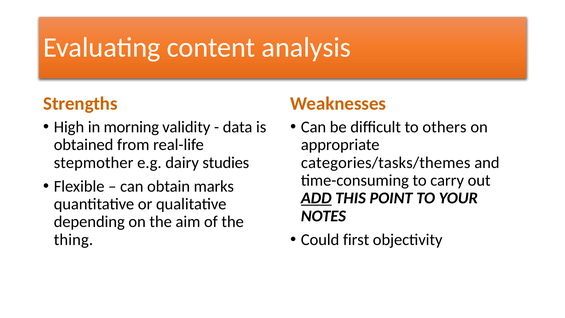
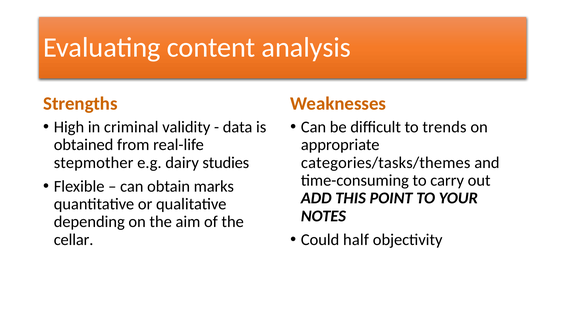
morning: morning -> criminal
others: others -> trends
ADD underline: present -> none
first: first -> half
thing: thing -> cellar
